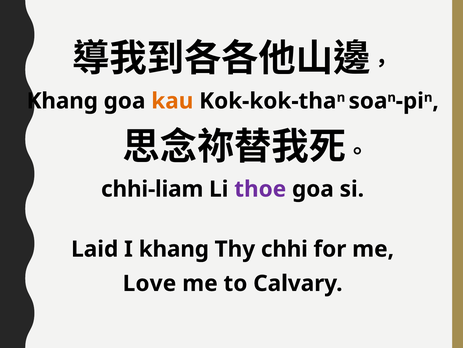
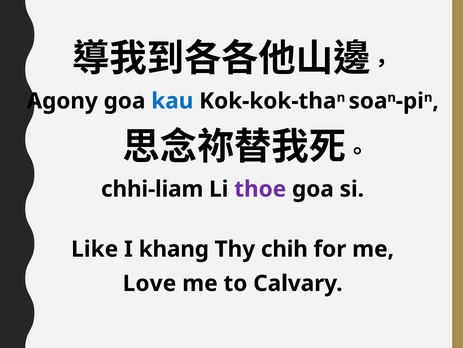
Khang at (62, 101): Khang -> Agony
kau colour: orange -> blue
Laid: Laid -> Like
chhi: chhi -> chih
